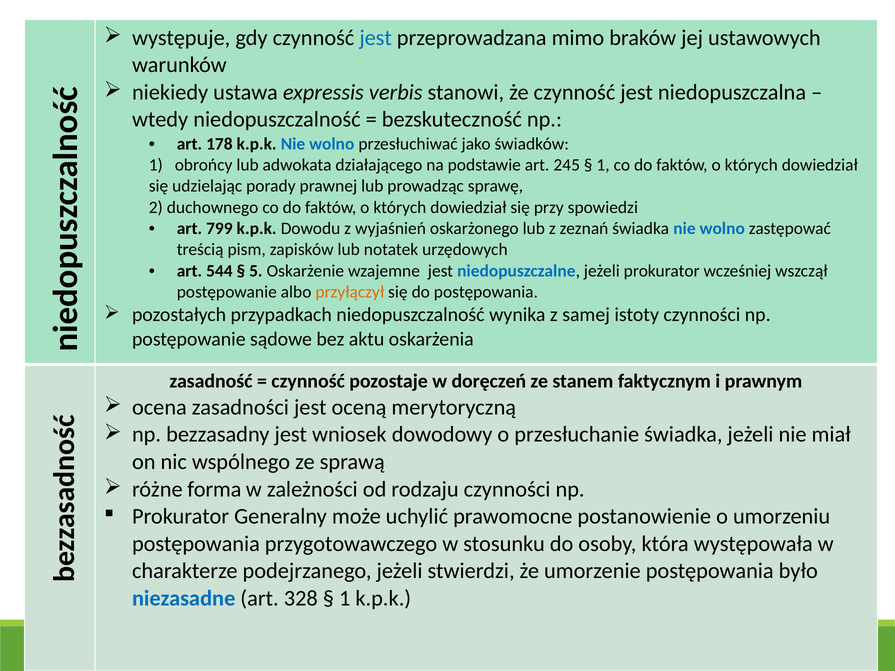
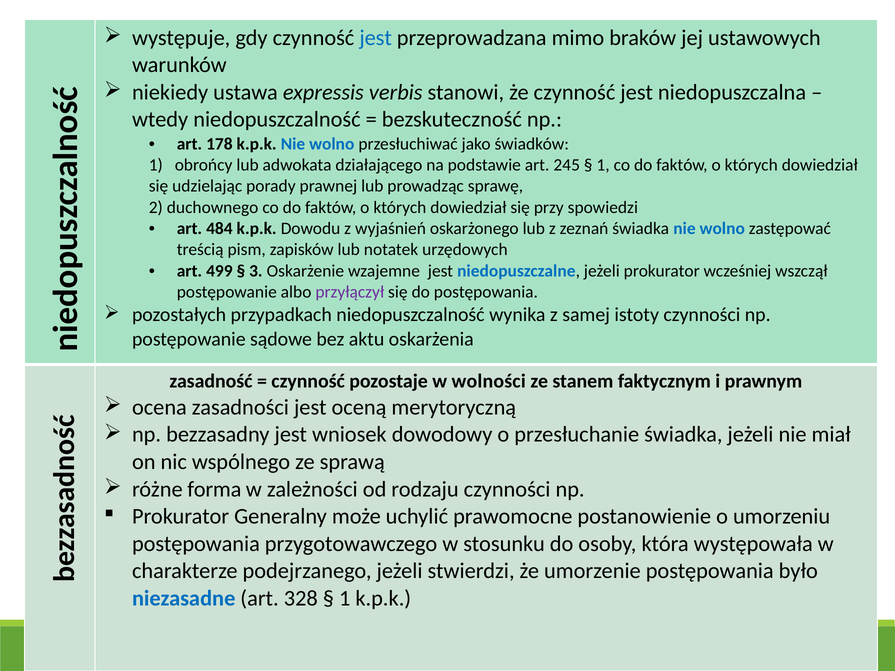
799: 799 -> 484
544: 544 -> 499
5: 5 -> 3
przyłączył colour: orange -> purple
doręczeń: doręczeń -> wolności
